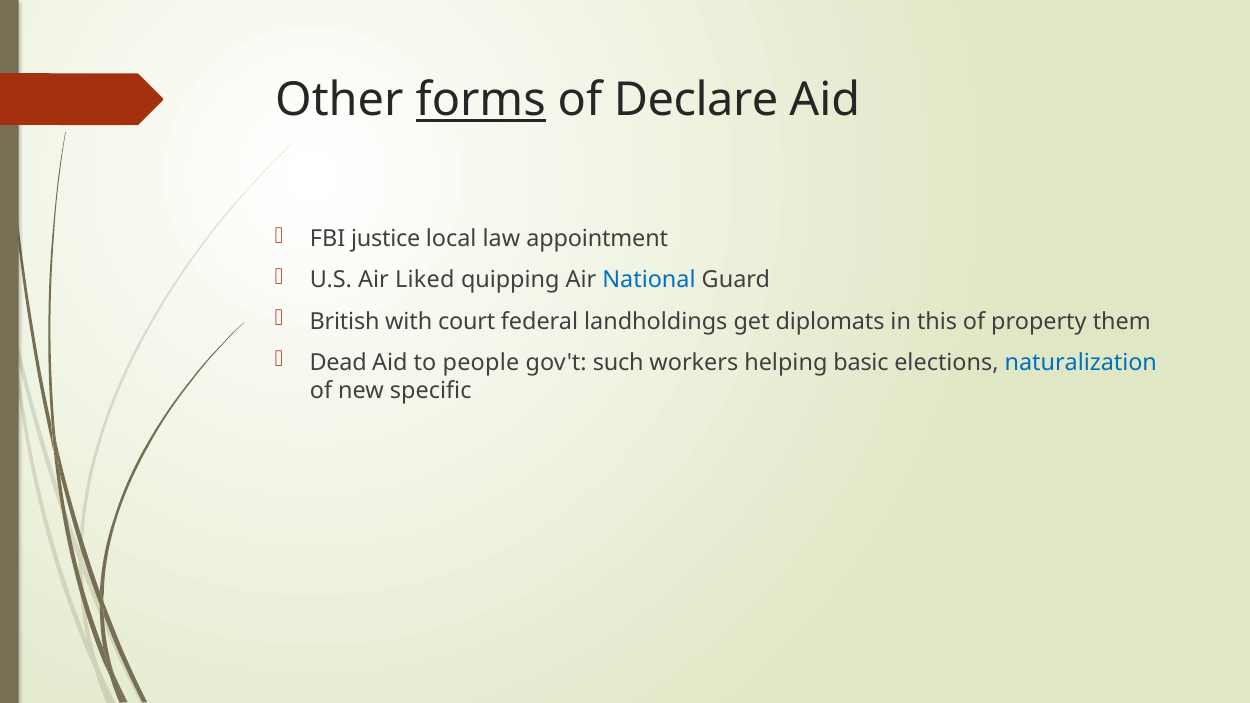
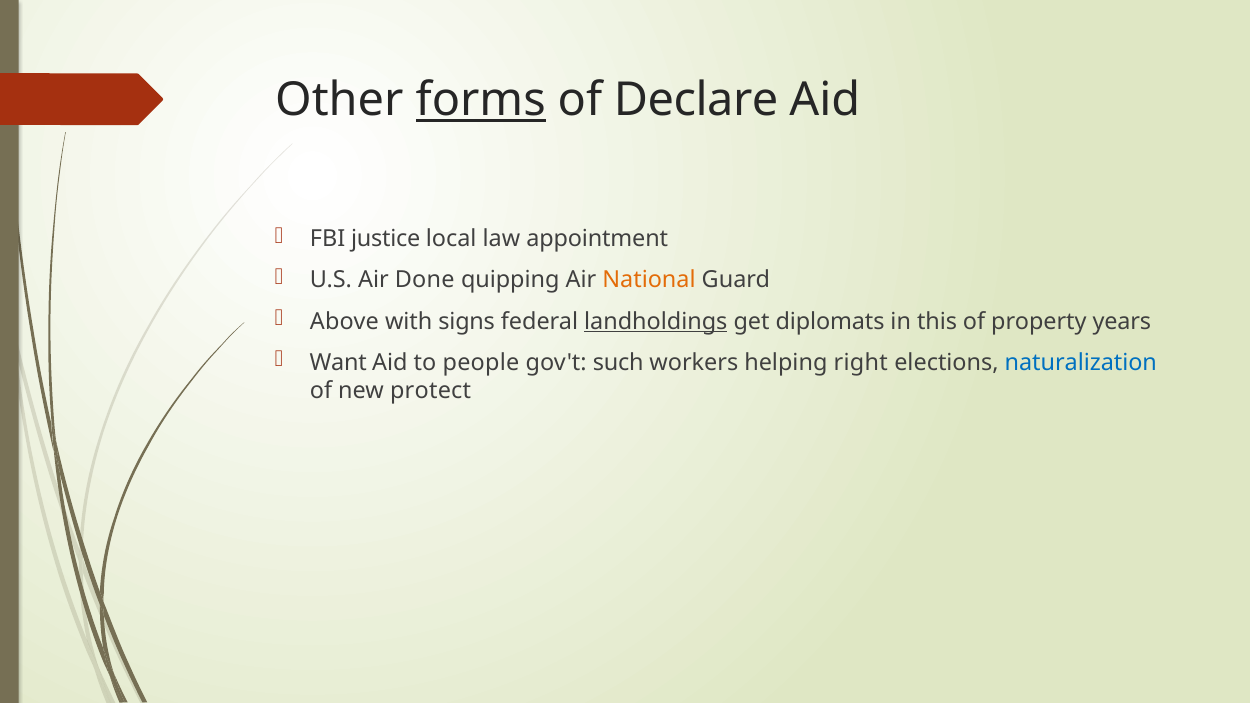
Liked: Liked -> Done
National colour: blue -> orange
British: British -> Above
court: court -> signs
landholdings underline: none -> present
them: them -> years
Dead: Dead -> Want
basic: basic -> right
specific: specific -> protect
